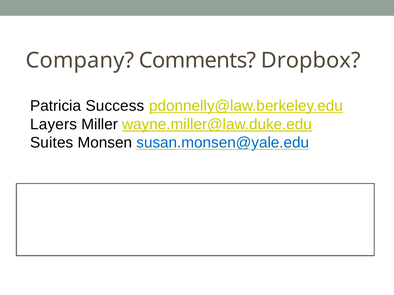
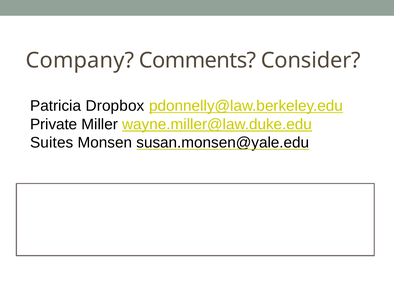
Dropbox: Dropbox -> Consider
Success: Success -> Dropbox
Layers: Layers -> Private
susan.monsen@yale.edu colour: blue -> black
